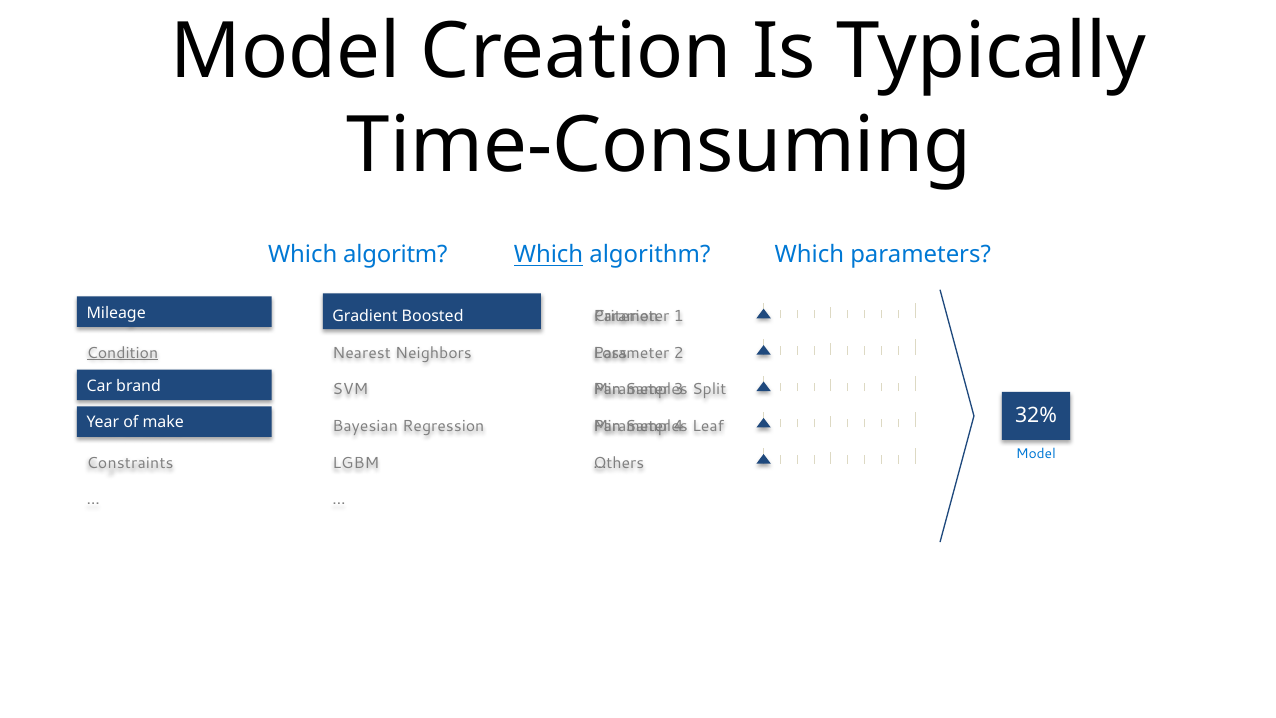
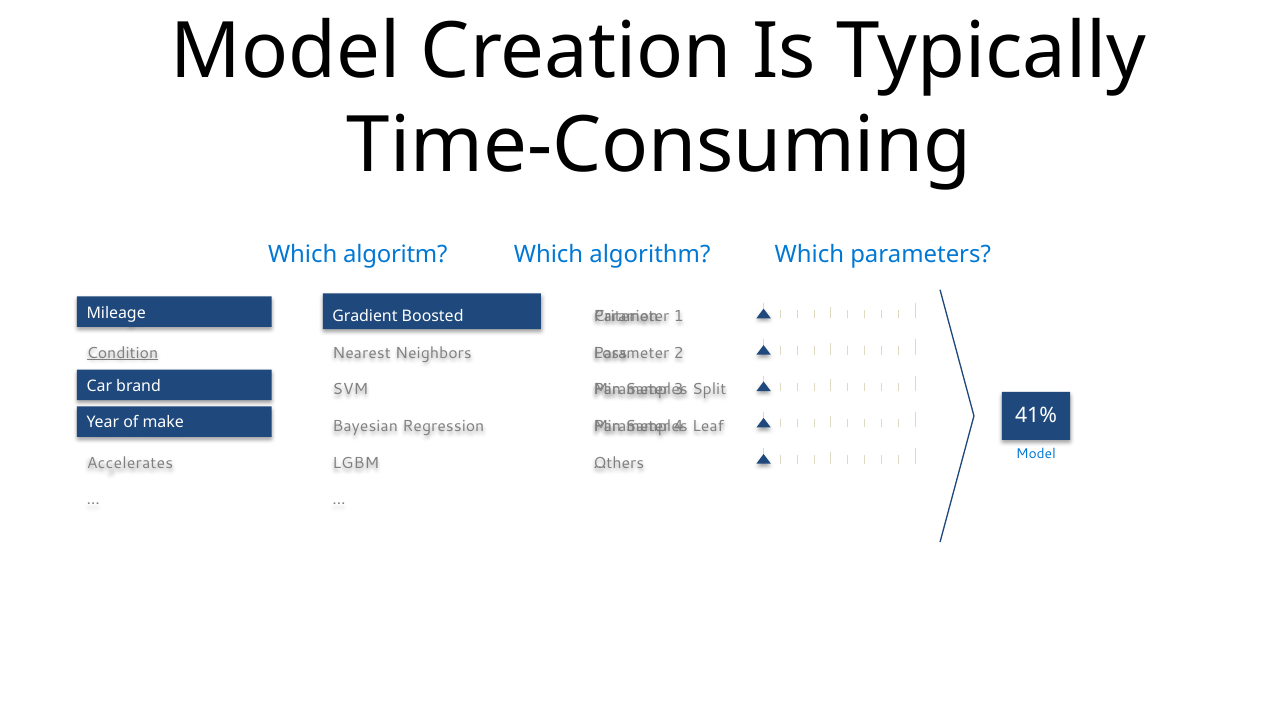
Which at (549, 255) underline: present -> none
32%: 32% -> 41%
Constraints: Constraints -> Accelerates
